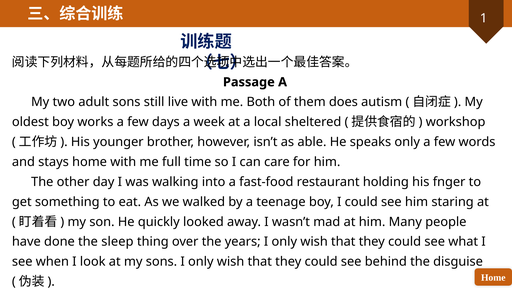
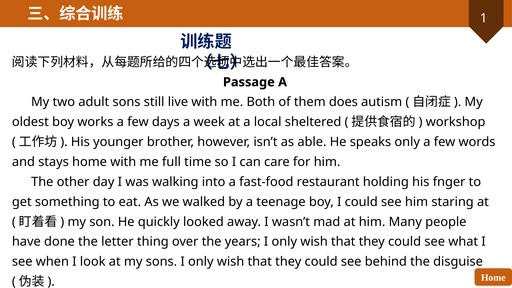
sleep: sleep -> letter
